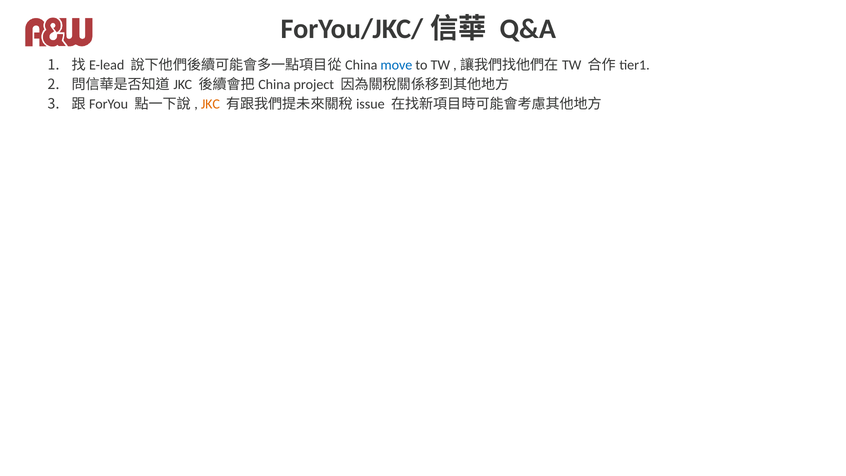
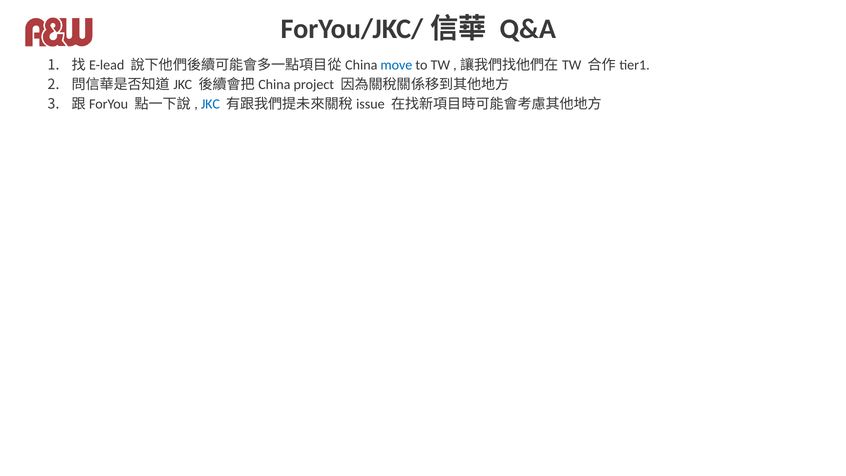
JKC colour: orange -> blue
